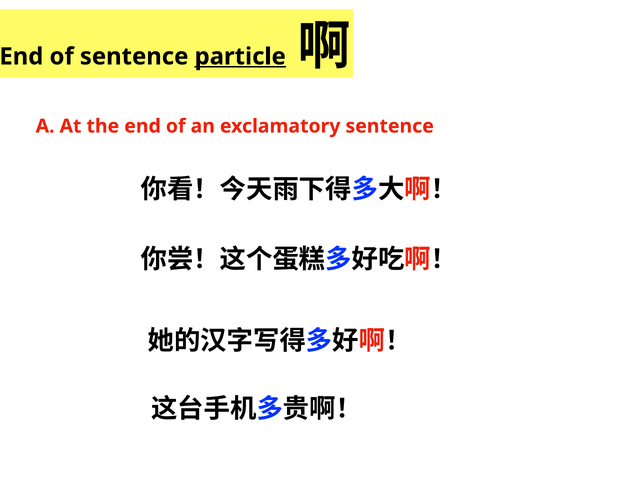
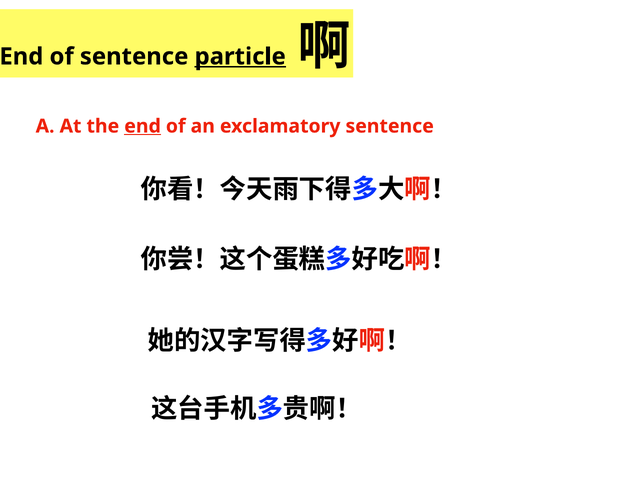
end at (143, 126) underline: none -> present
